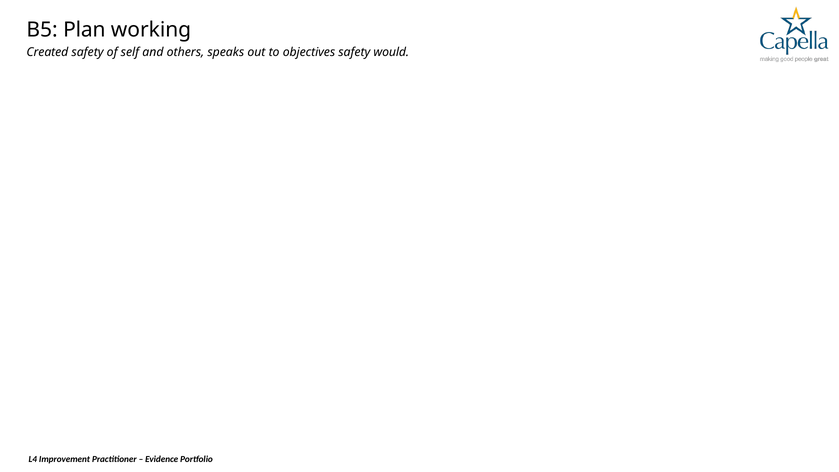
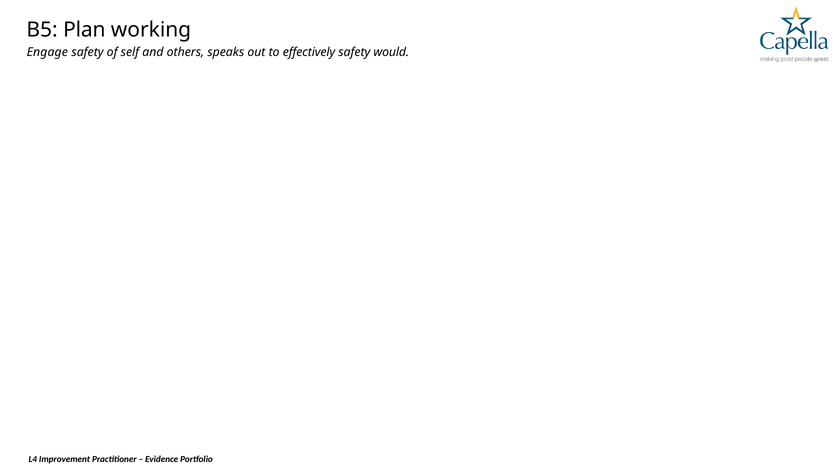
Created: Created -> Engage
objectives: objectives -> effectively
